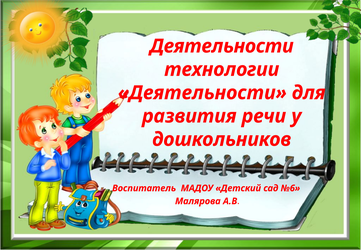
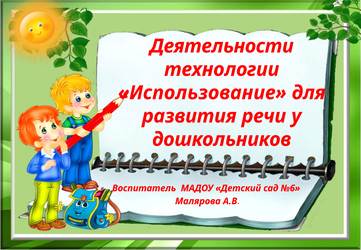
Деятельности at (202, 93): Деятельности -> Использование
